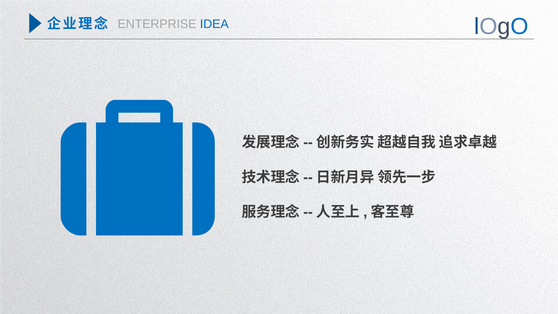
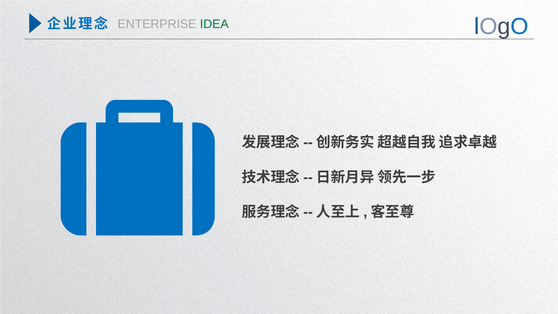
IDEA colour: blue -> green
